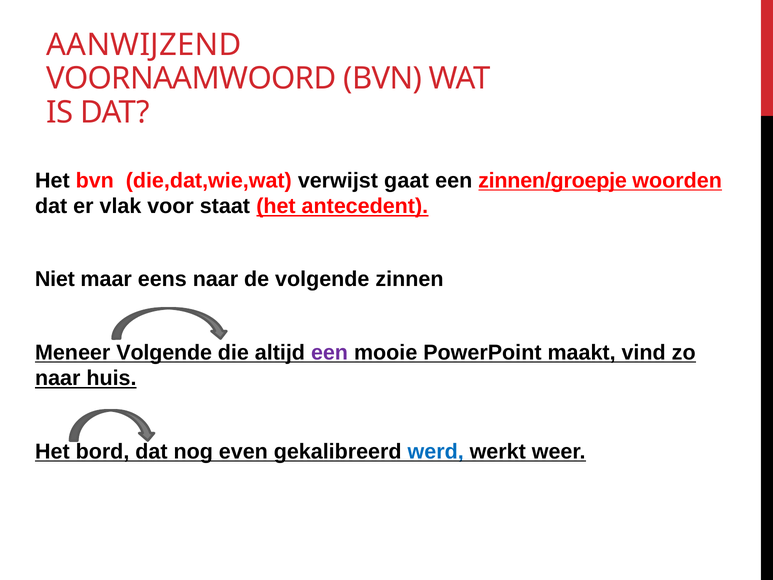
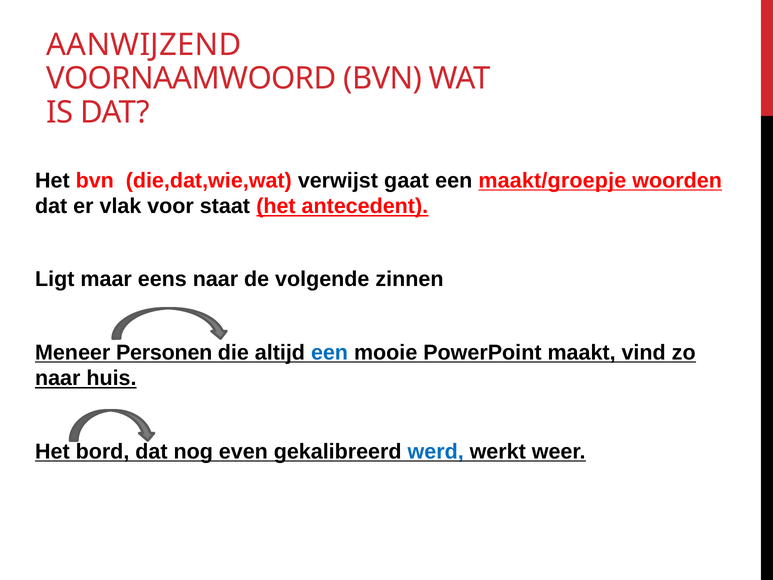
zinnen/groepje: zinnen/groepje -> maakt/groepje
Niet: Niet -> Ligt
Meneer Volgende: Volgende -> Personen
een at (329, 352) colour: purple -> blue
